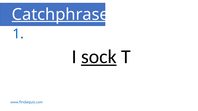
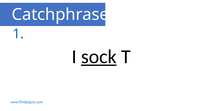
Catchphrase underline: present -> none
